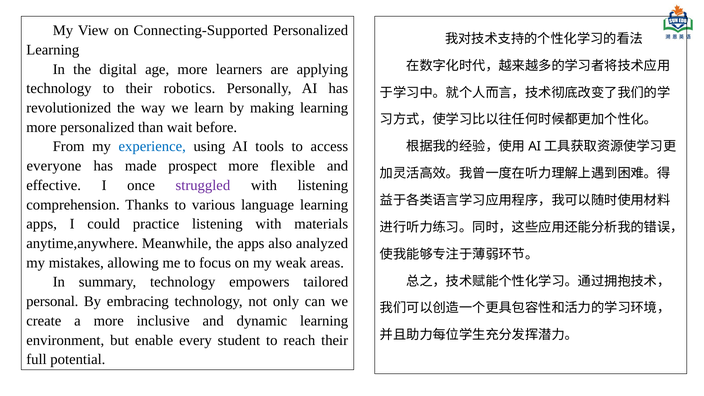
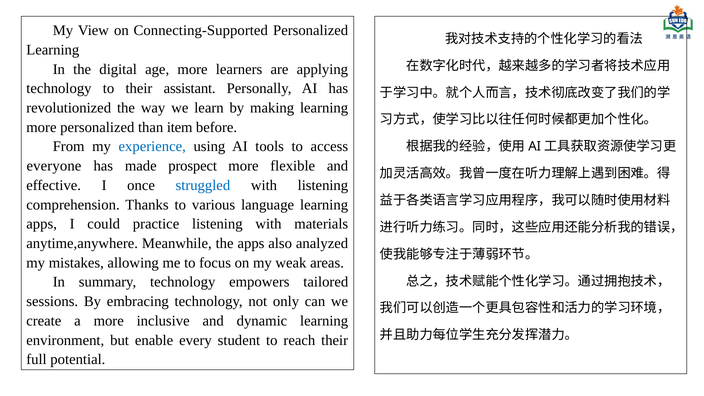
robotics: robotics -> assistant
wait: wait -> item
struggled colour: purple -> blue
personal: personal -> sessions
